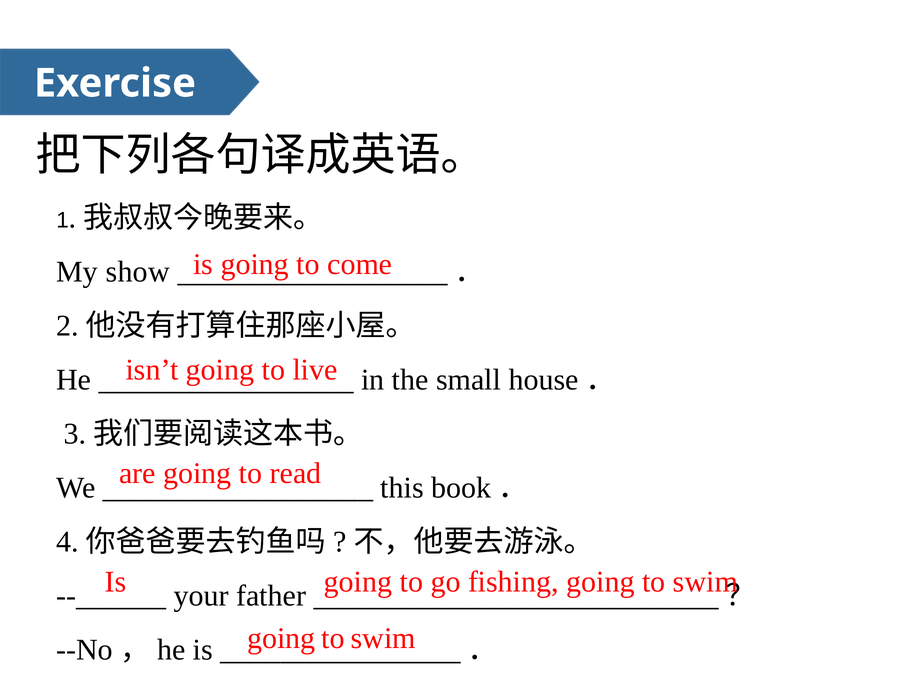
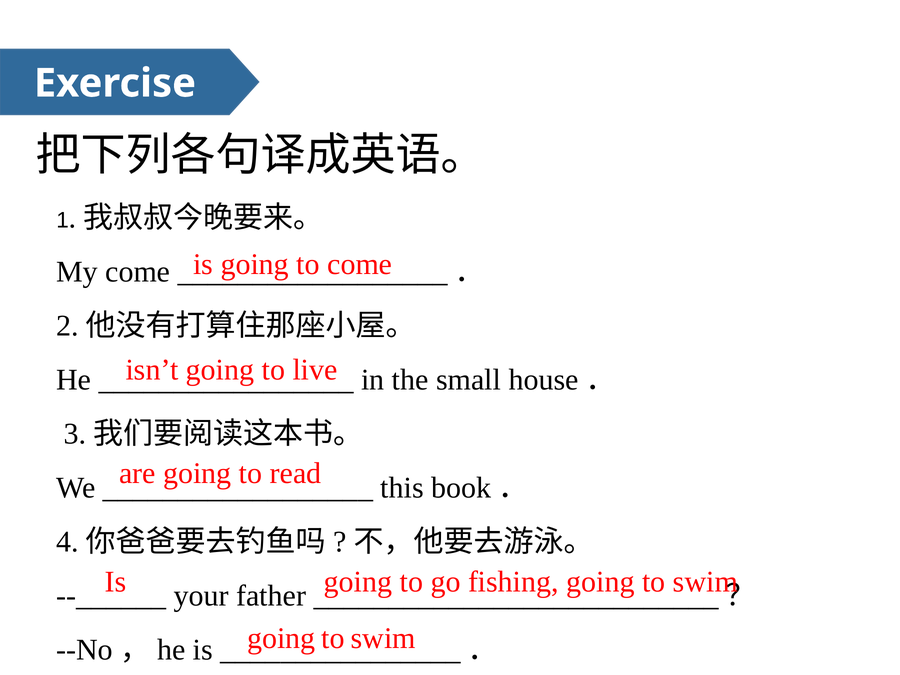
My show: show -> come
